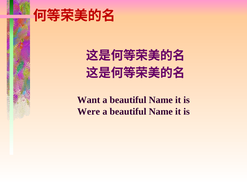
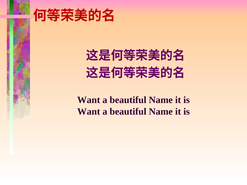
Were at (89, 112): Were -> Want
